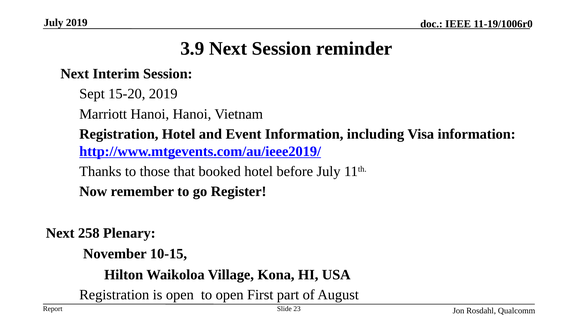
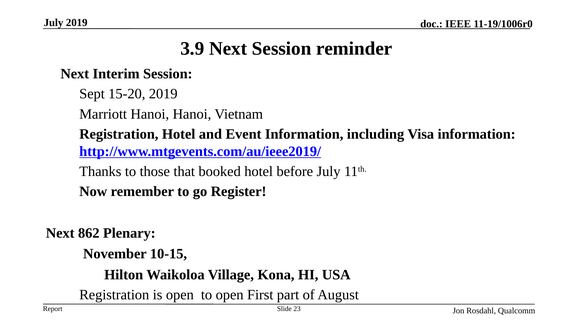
258: 258 -> 862
